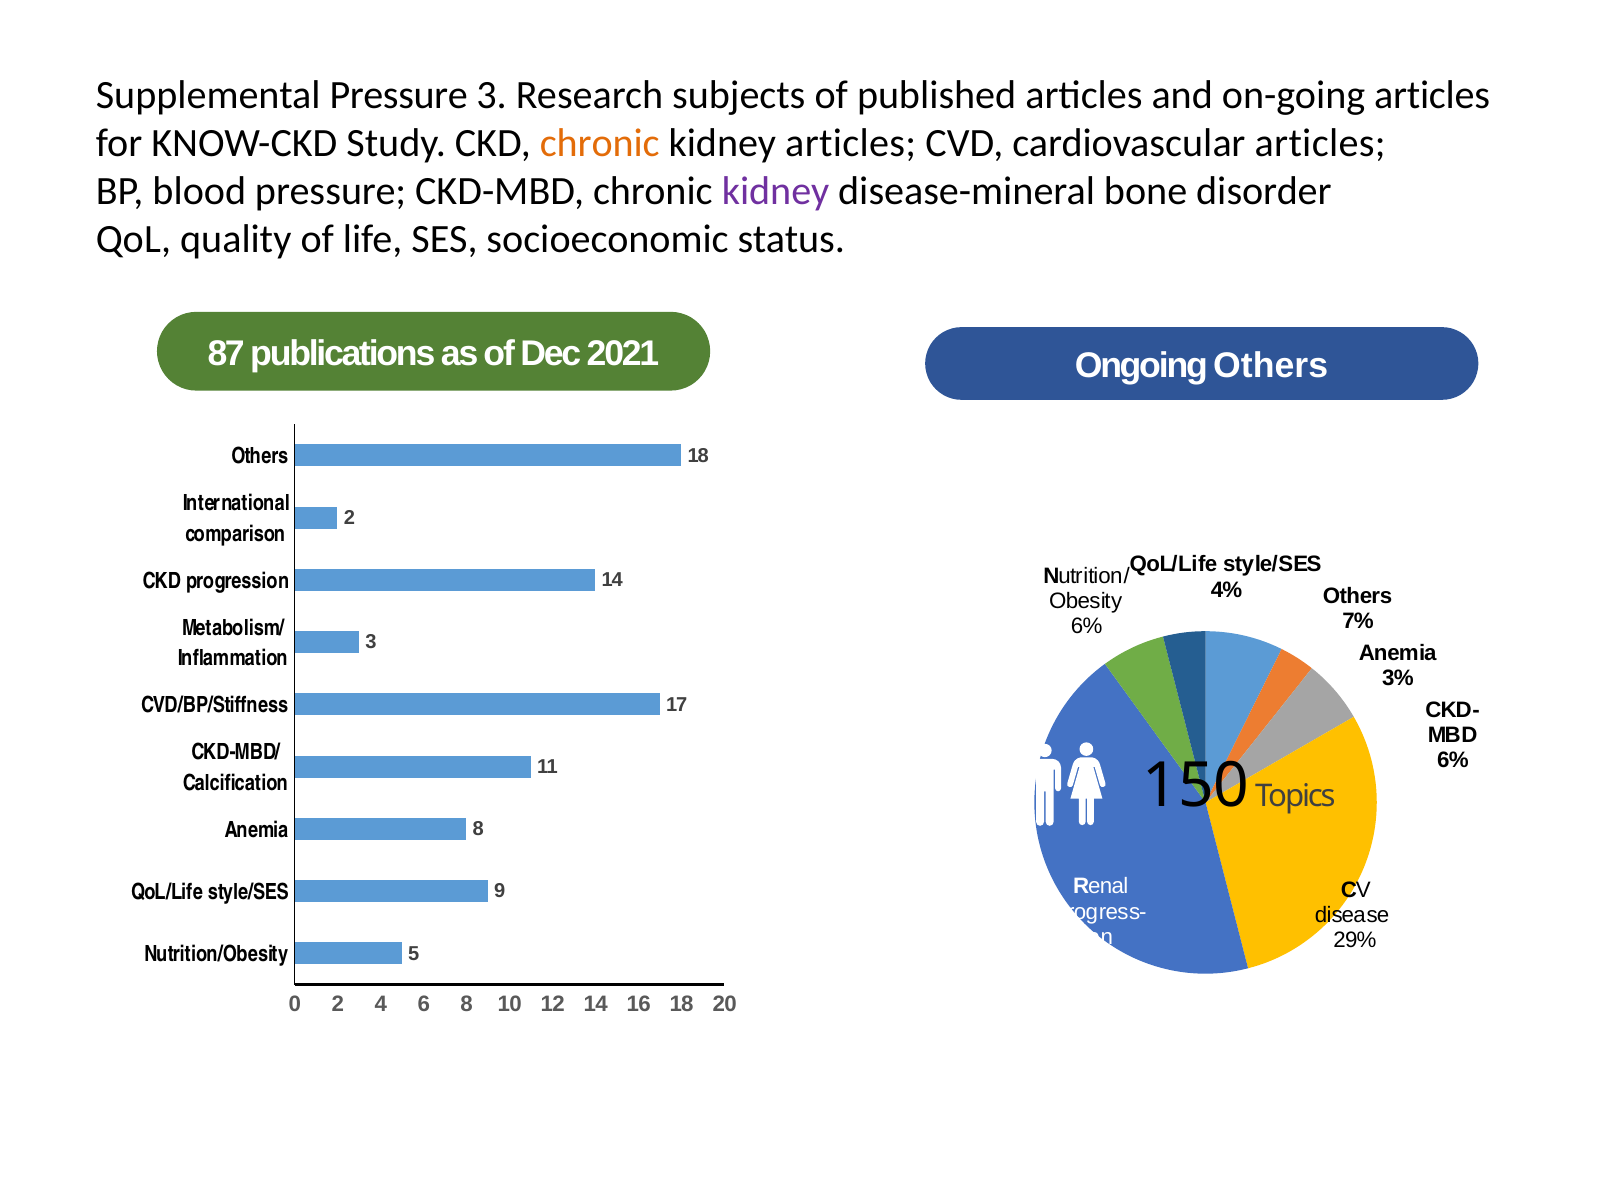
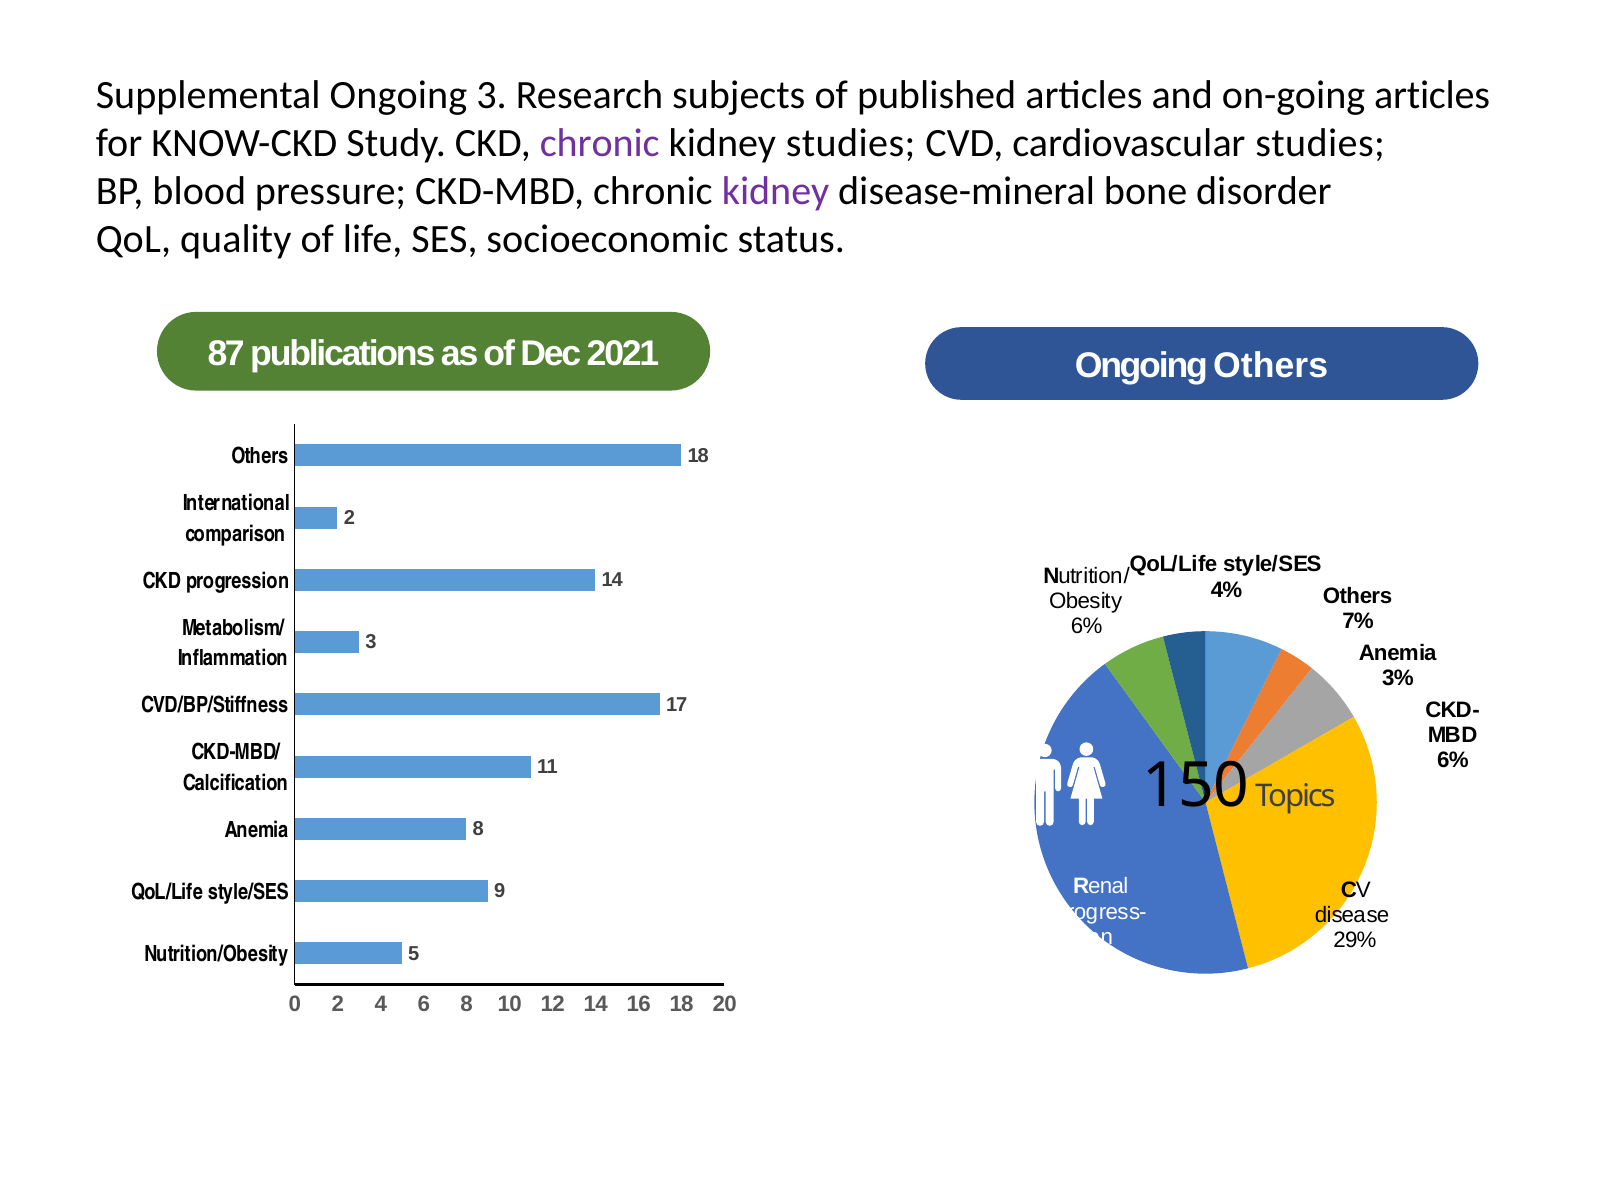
Supplemental Pressure: Pressure -> Ongoing
chronic at (600, 143) colour: orange -> purple
kidney articles: articles -> studies
cardiovascular articles: articles -> studies
